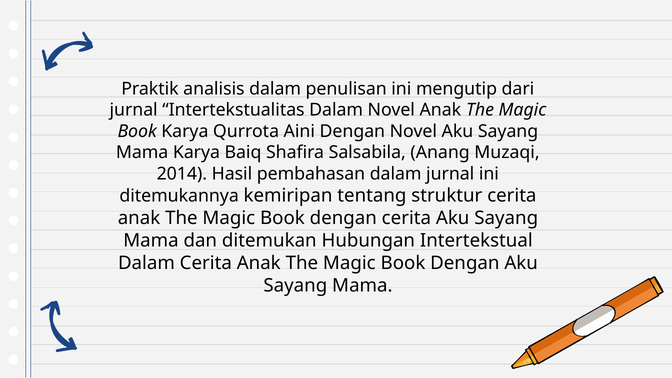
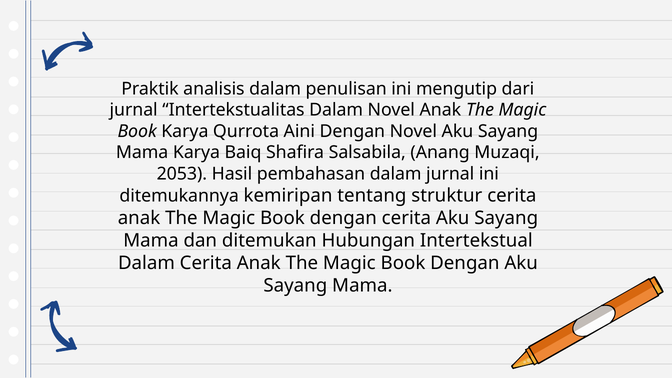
2014: 2014 -> 2053
